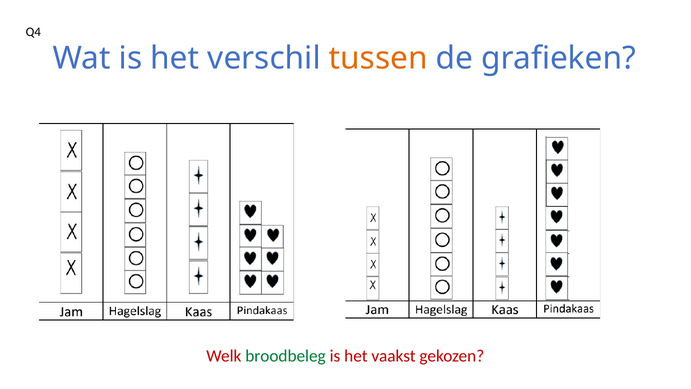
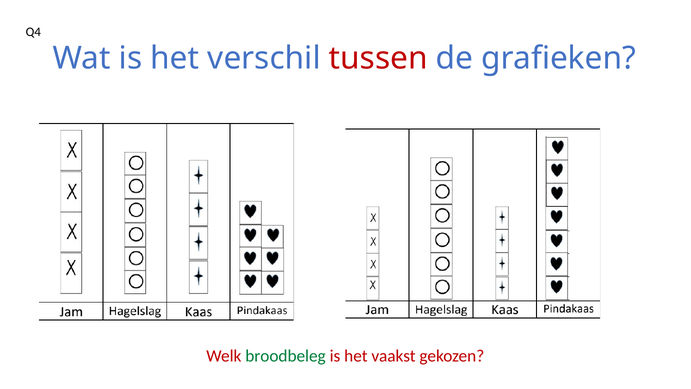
tussen colour: orange -> red
